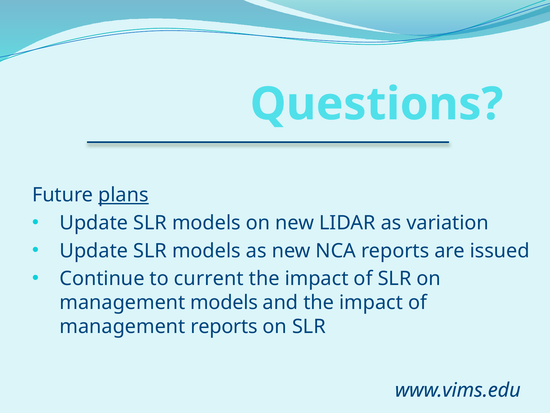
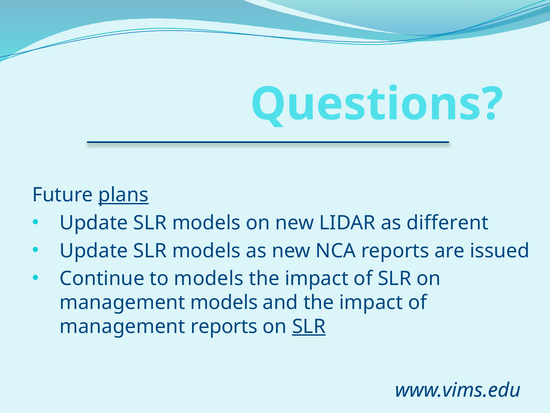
variation: variation -> different
to current: current -> models
SLR at (309, 326) underline: none -> present
